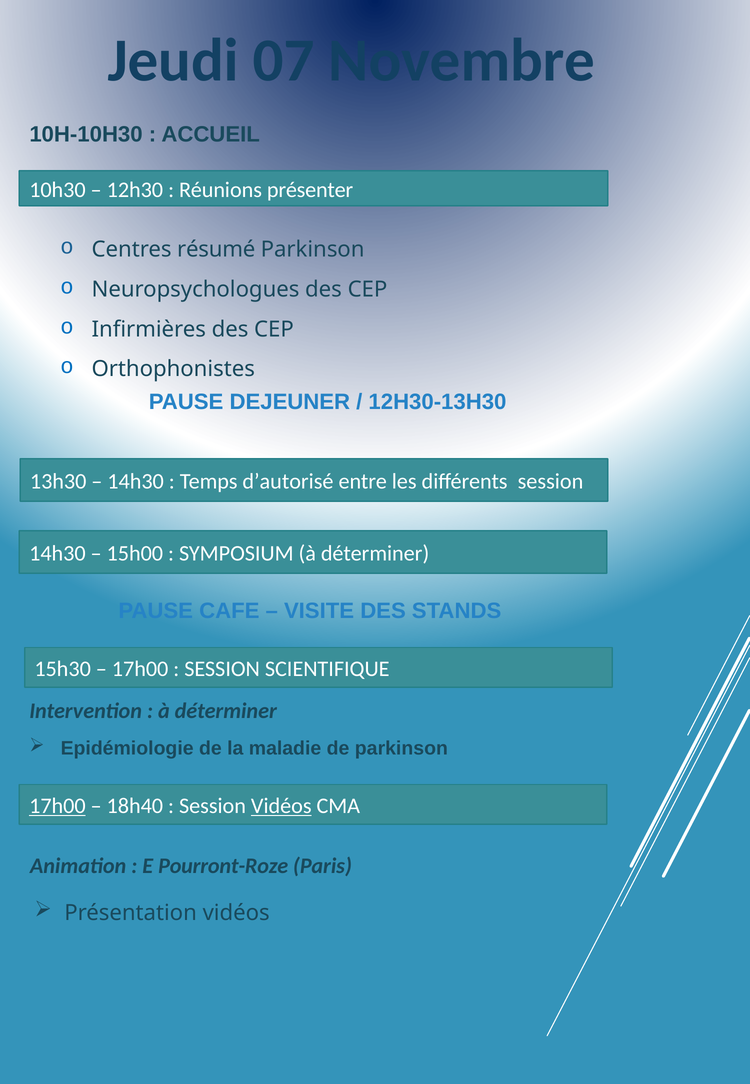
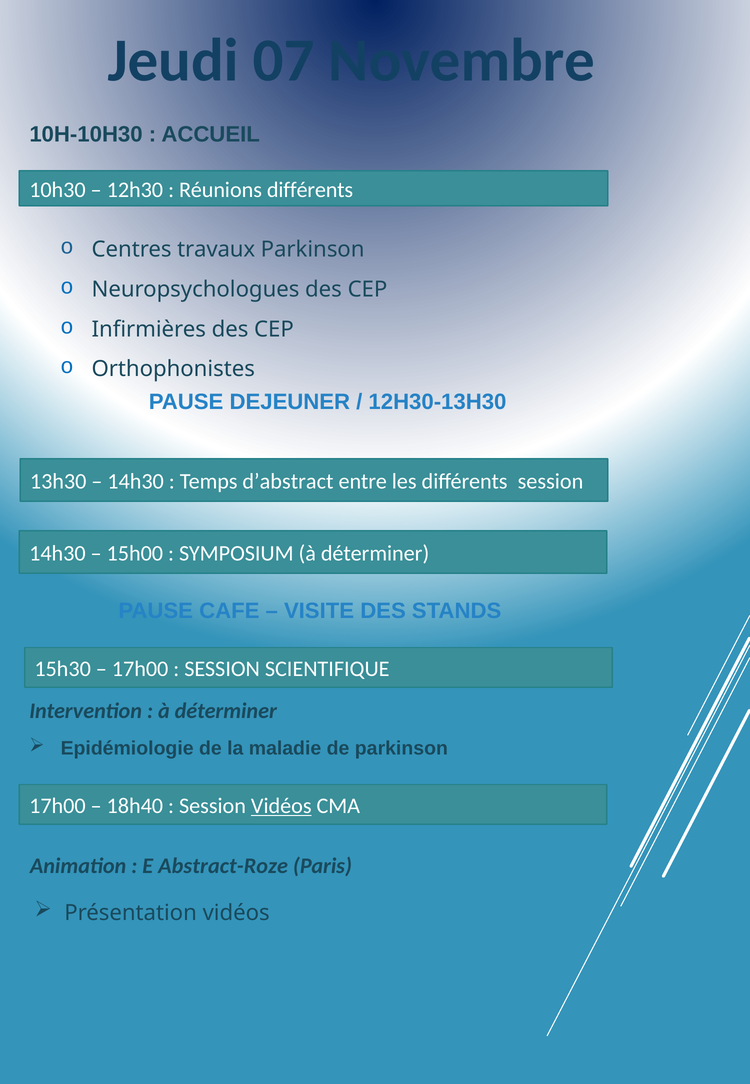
Réunions présenter: présenter -> différents
résumé: résumé -> travaux
d’autorisé: d’autorisé -> d’abstract
17h00 at (57, 805) underline: present -> none
Pourront-Roze: Pourront-Roze -> Abstract-Roze
